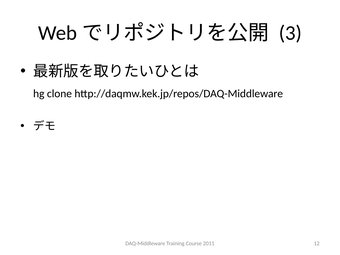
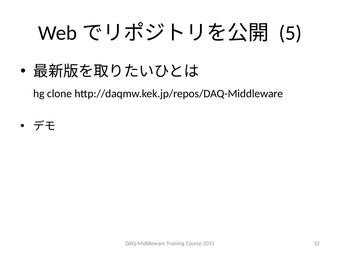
3: 3 -> 5
